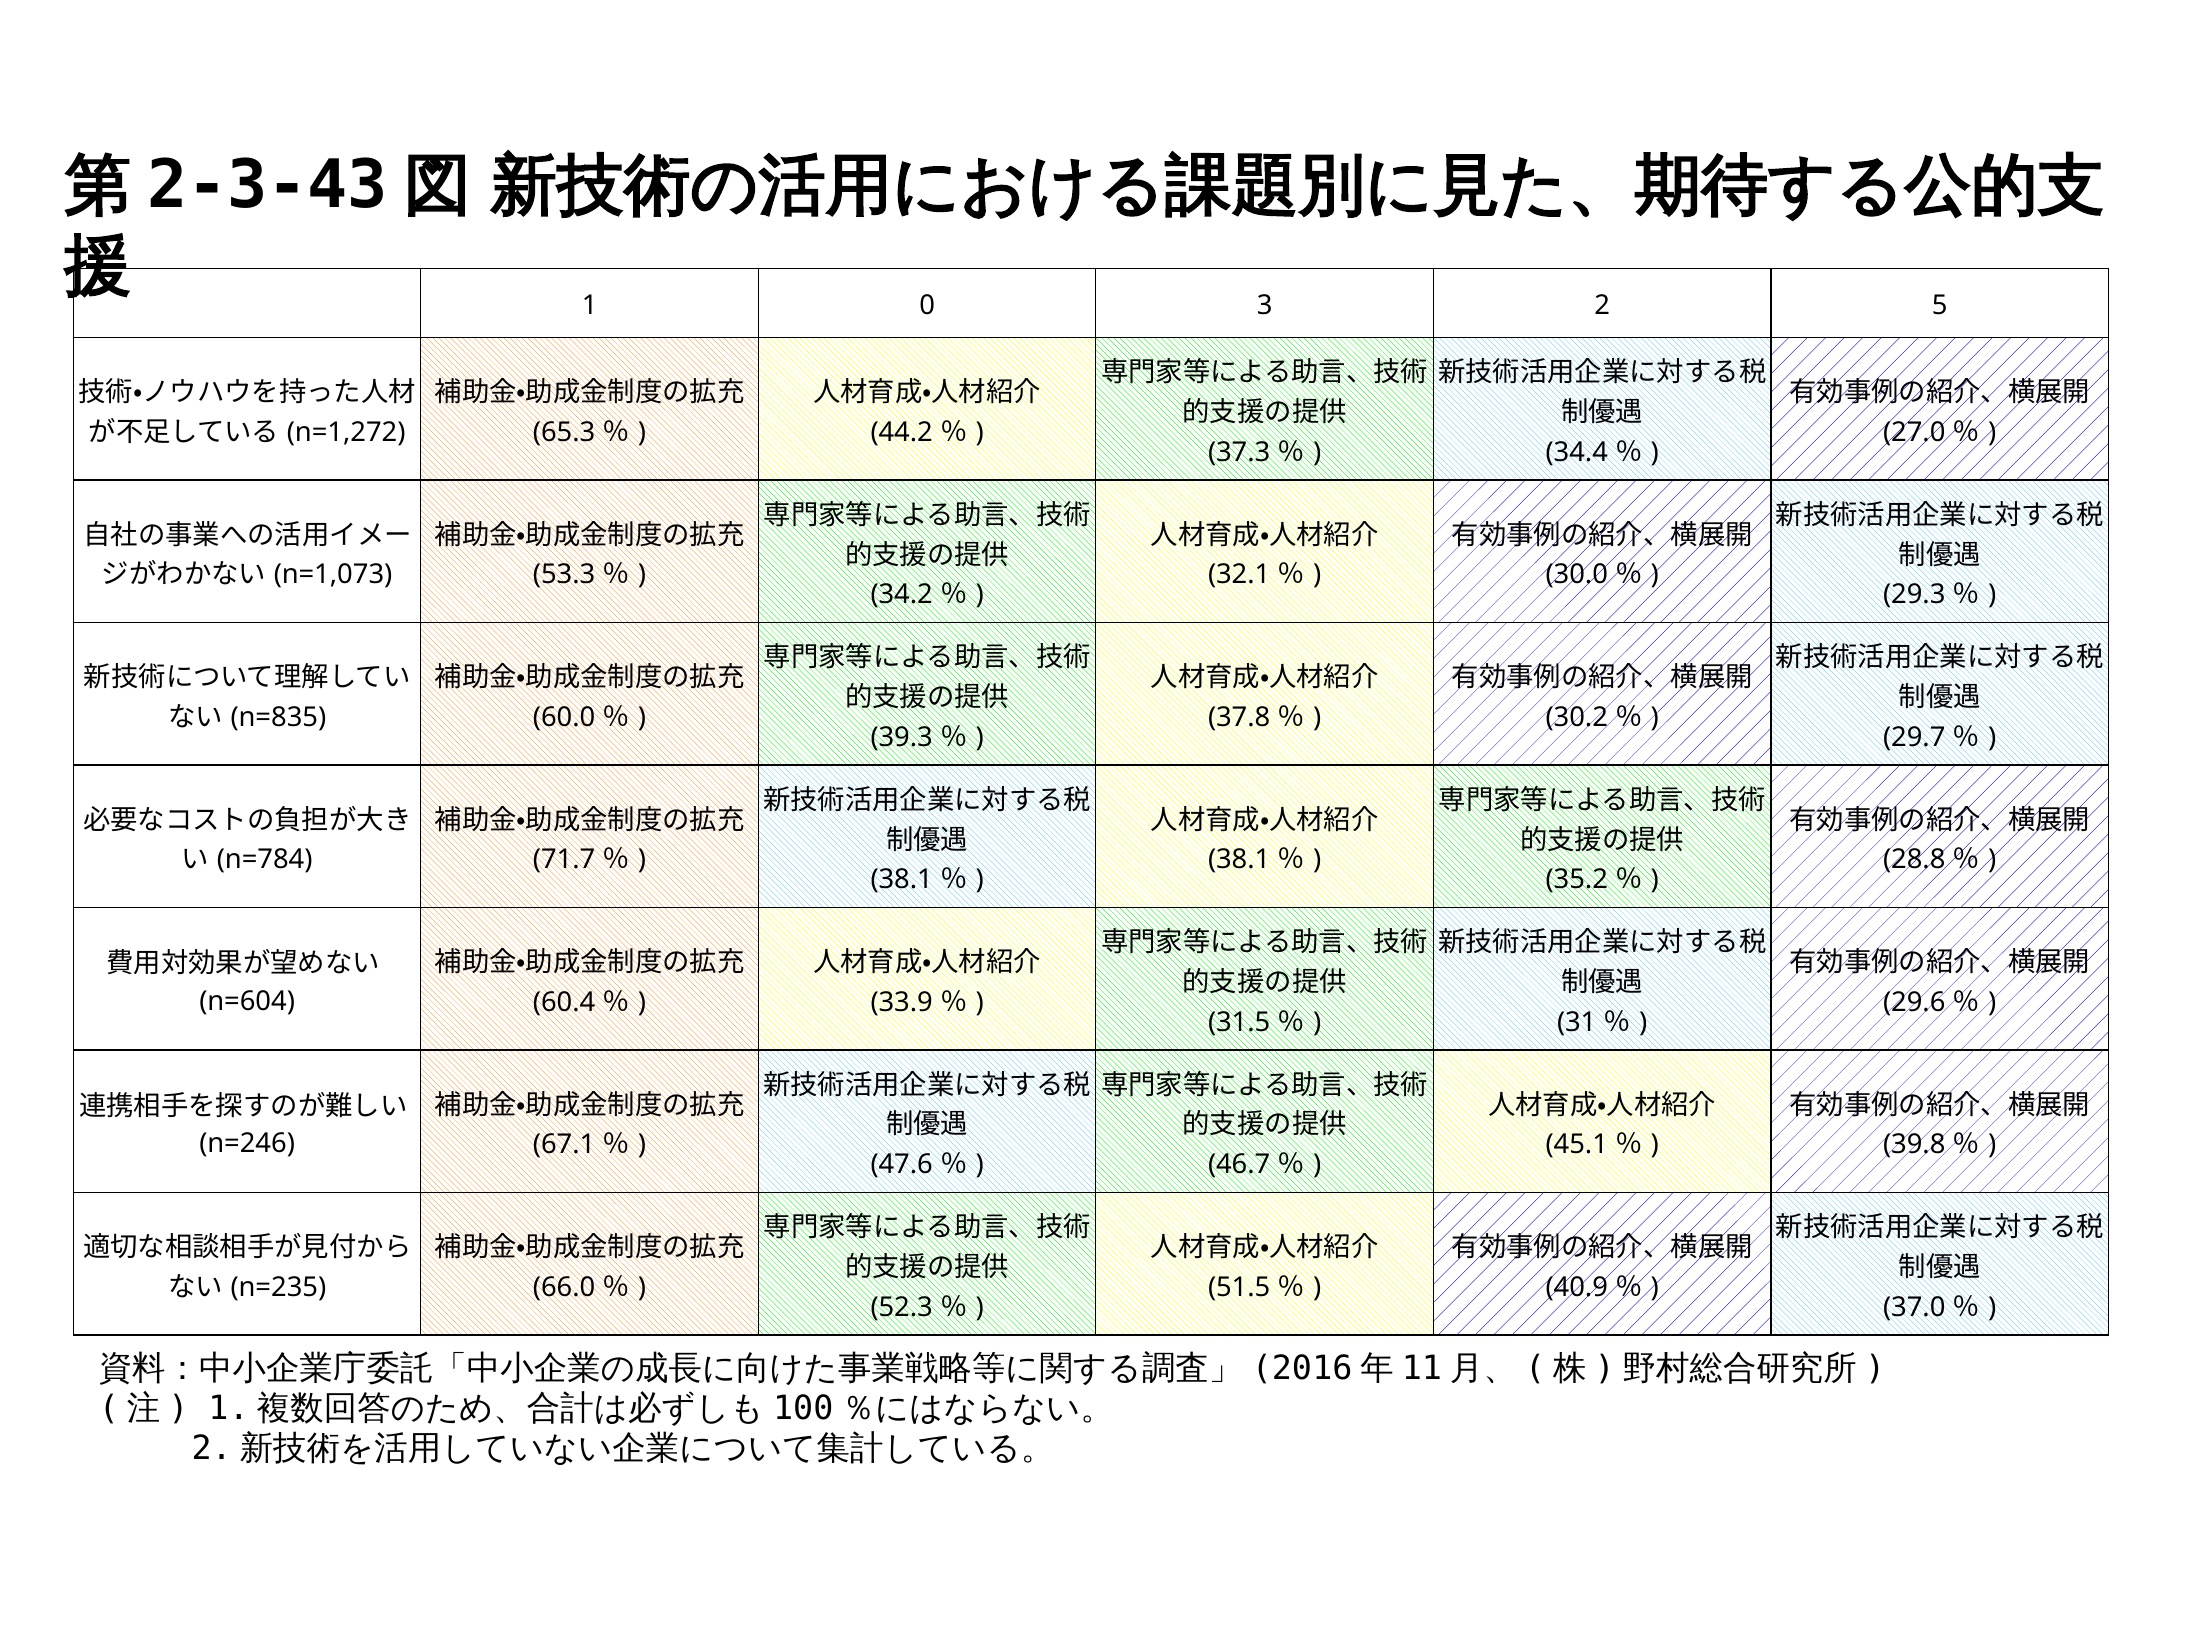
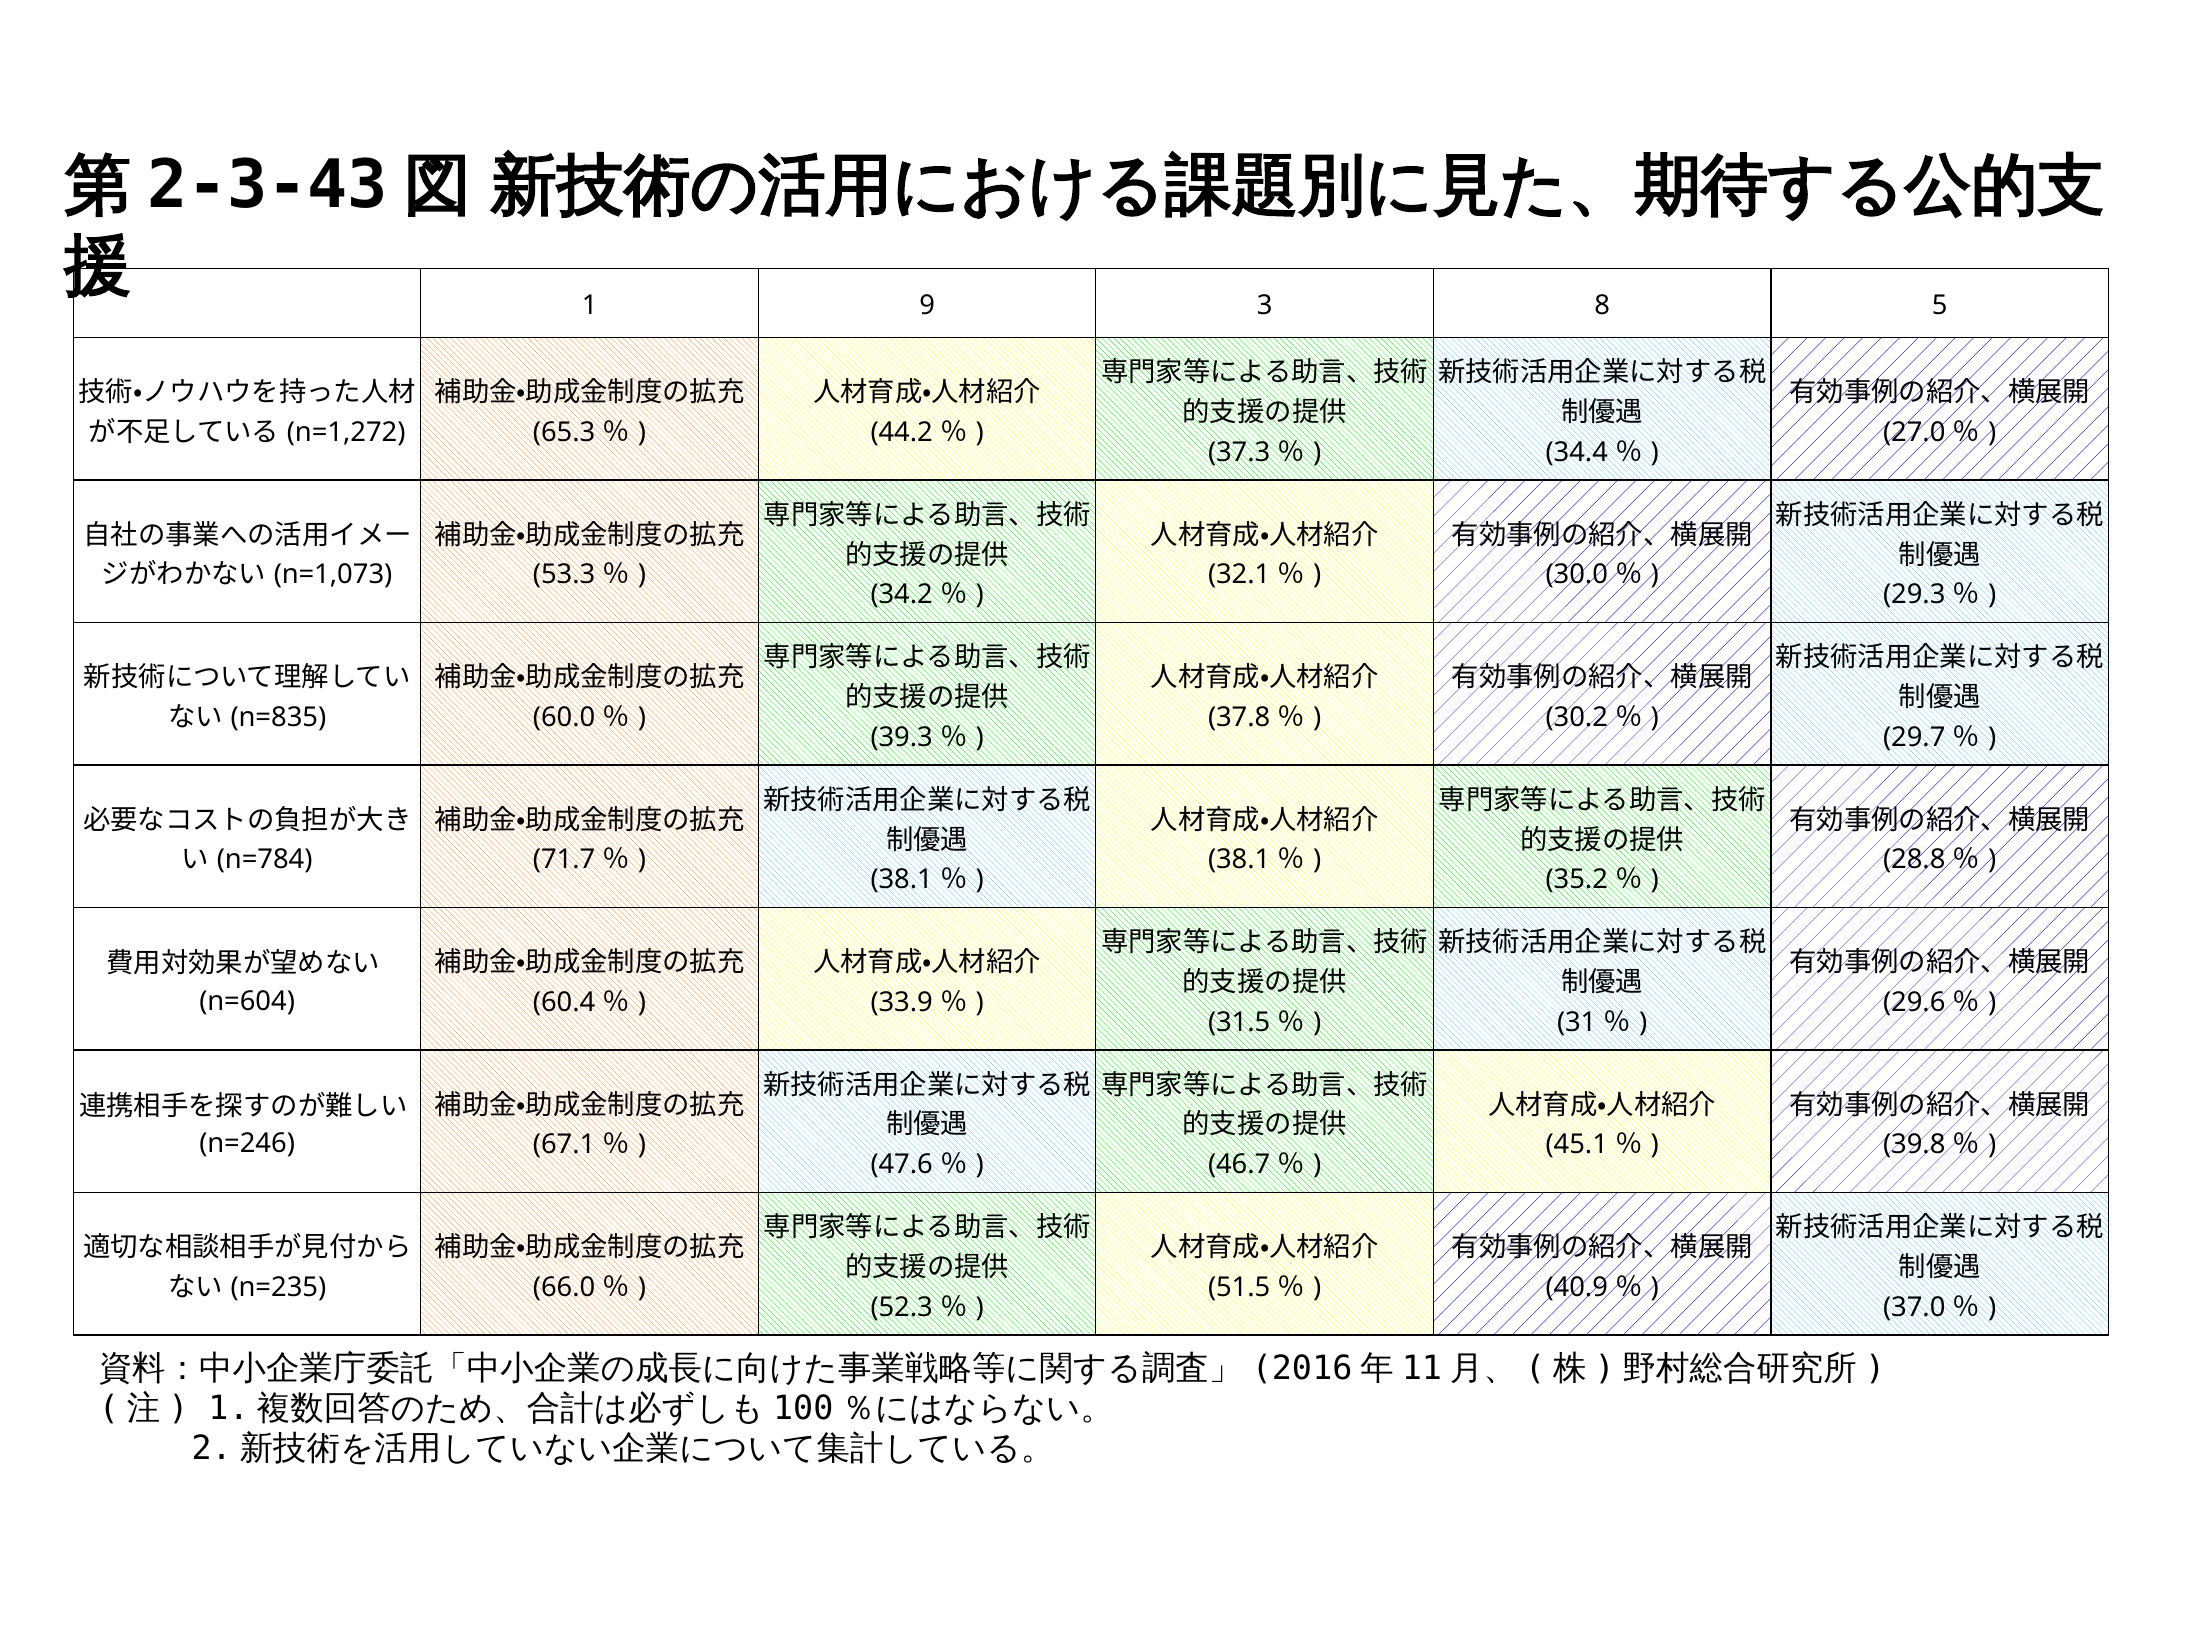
0: 0 -> 9
2: 2 -> 8
